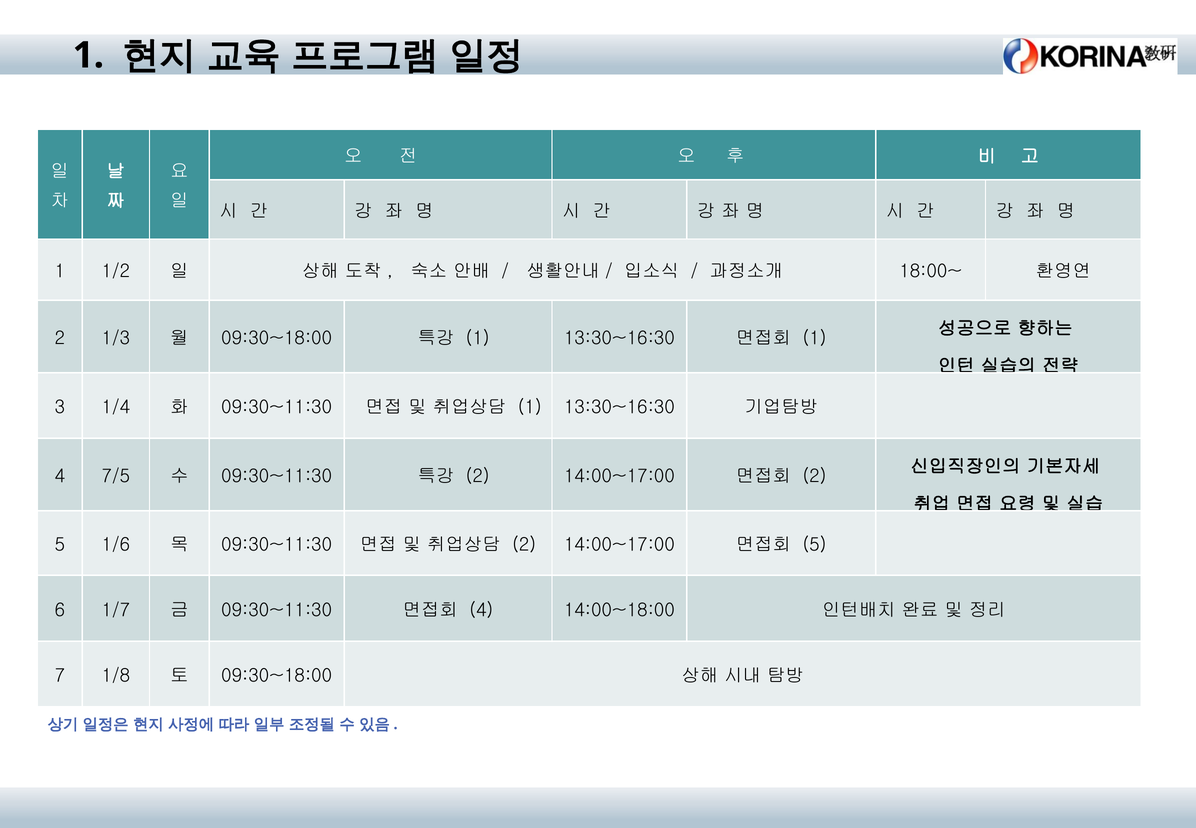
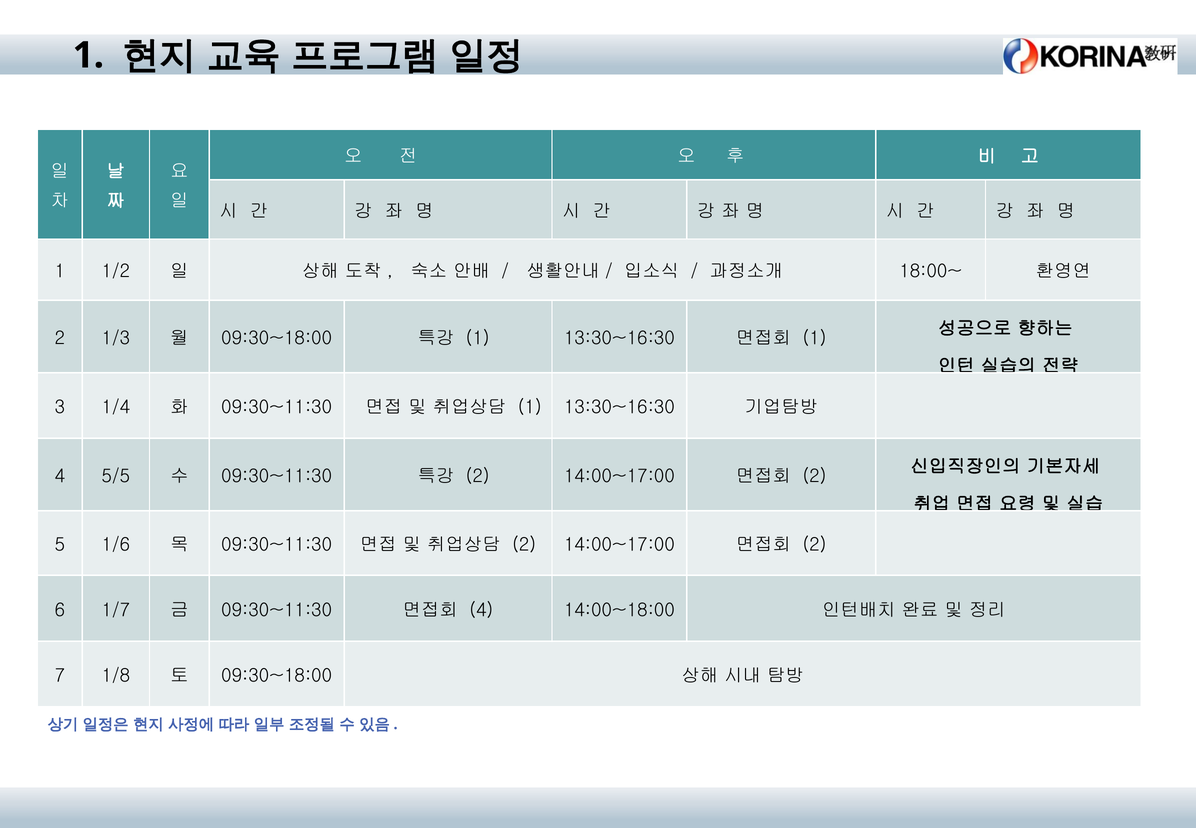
7/5: 7/5 -> 5/5
5 at (815, 545): 5 -> 2
